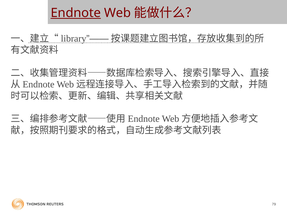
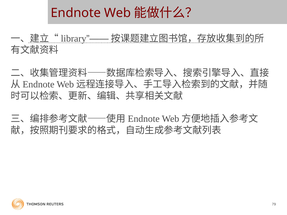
Endnote underline: present -> none
